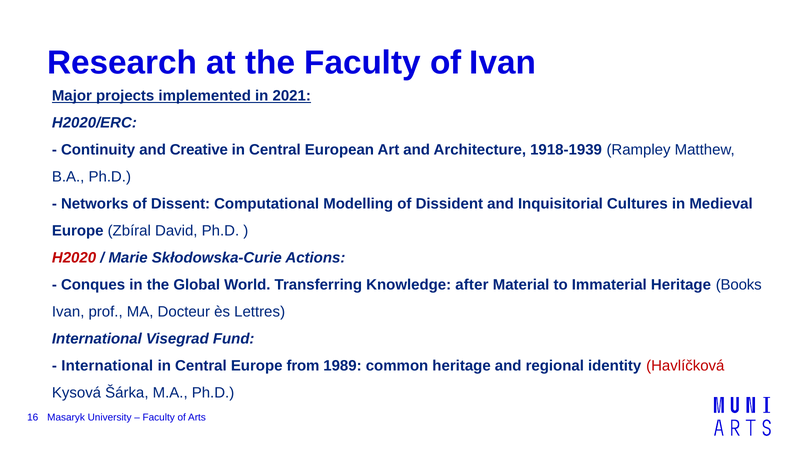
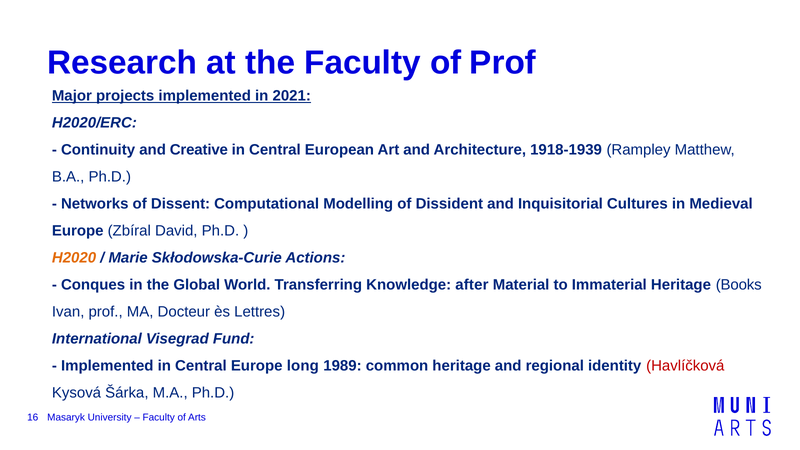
of Ivan: Ivan -> Prof
H2020 colour: red -> orange
International at (107, 366): International -> Implemented
from: from -> long
